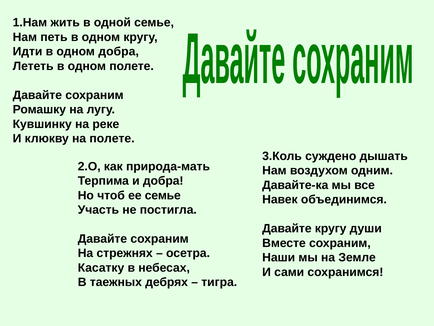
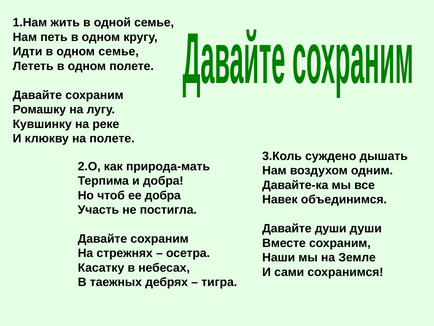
одном добра: добра -> семье
ее семье: семье -> добра
Давайте кругу: кругу -> души
